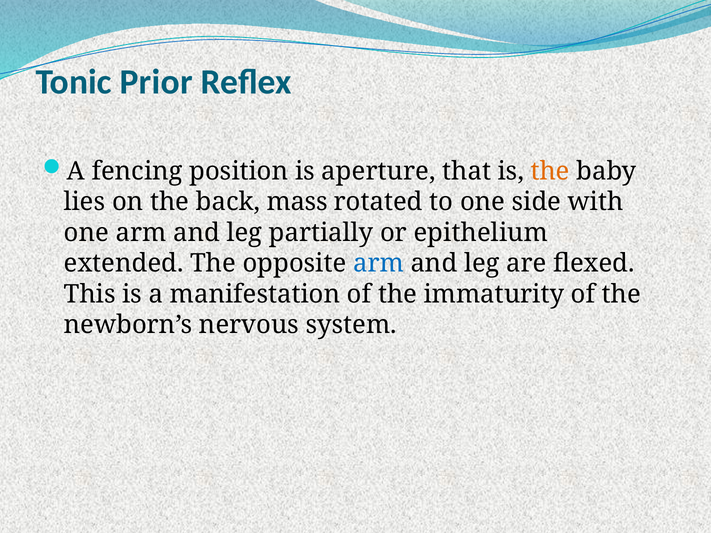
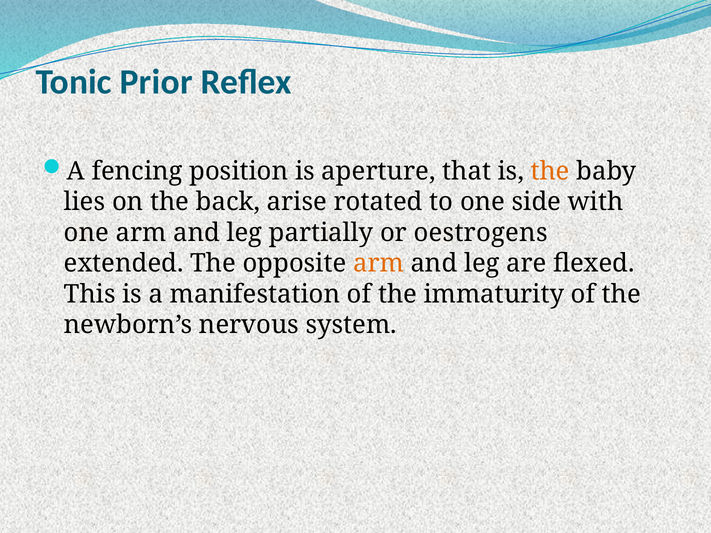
mass: mass -> arise
epithelium: epithelium -> oestrogens
arm at (378, 264) colour: blue -> orange
